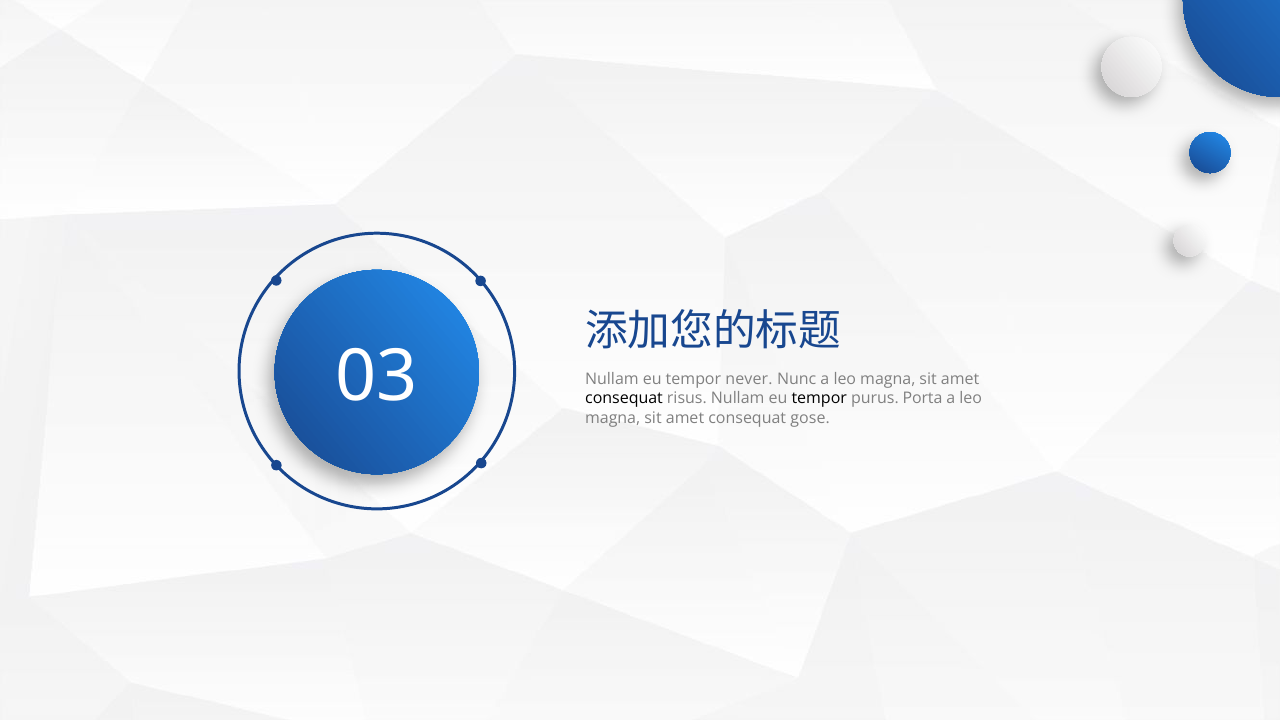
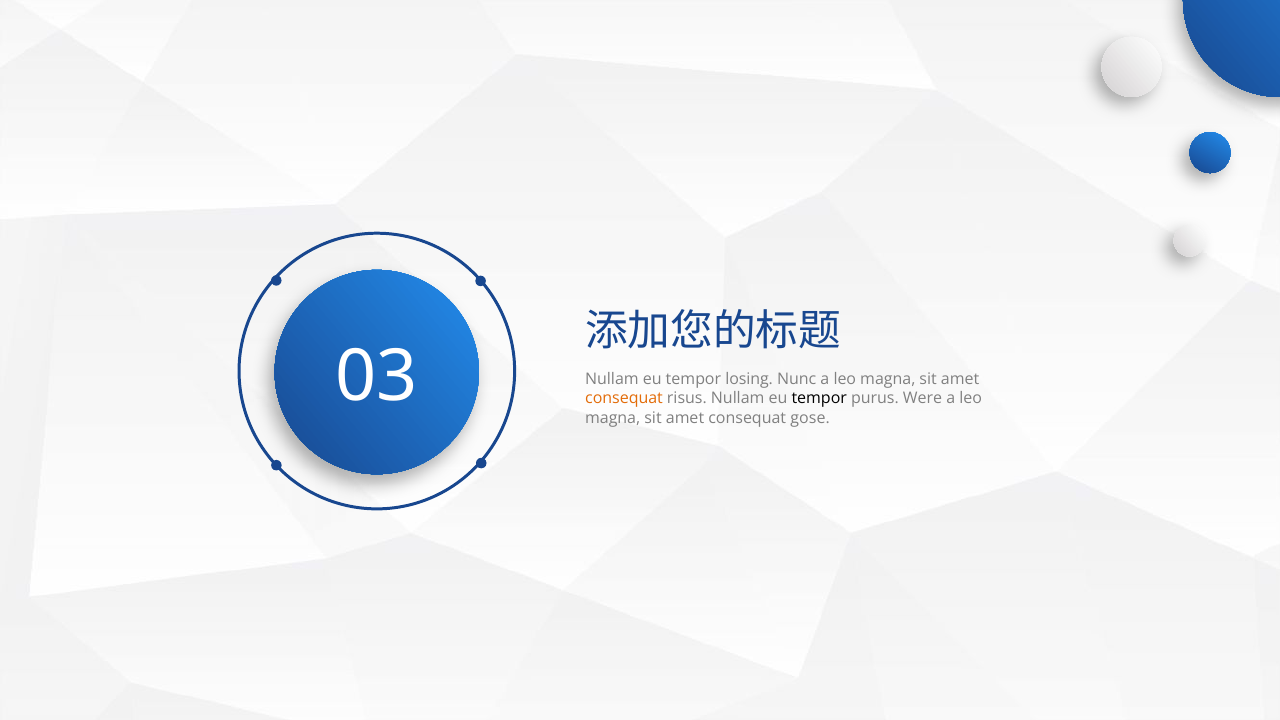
never: never -> losing
consequat at (624, 399) colour: black -> orange
Porta: Porta -> Were
